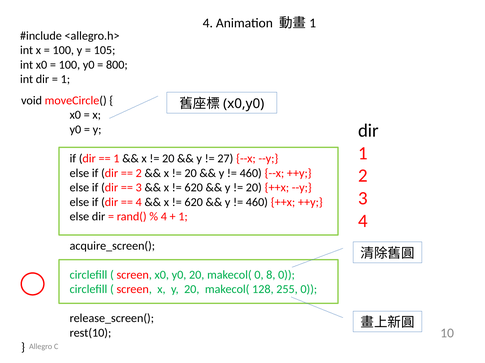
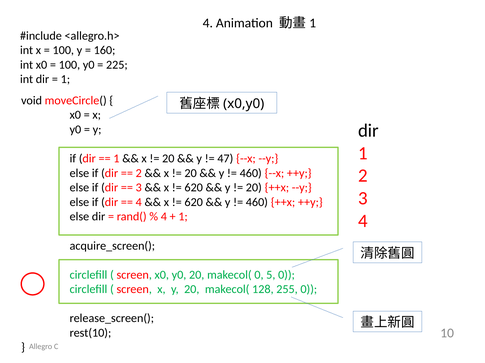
105: 105 -> 160
800: 800 -> 225
27: 27 -> 47
8: 8 -> 5
